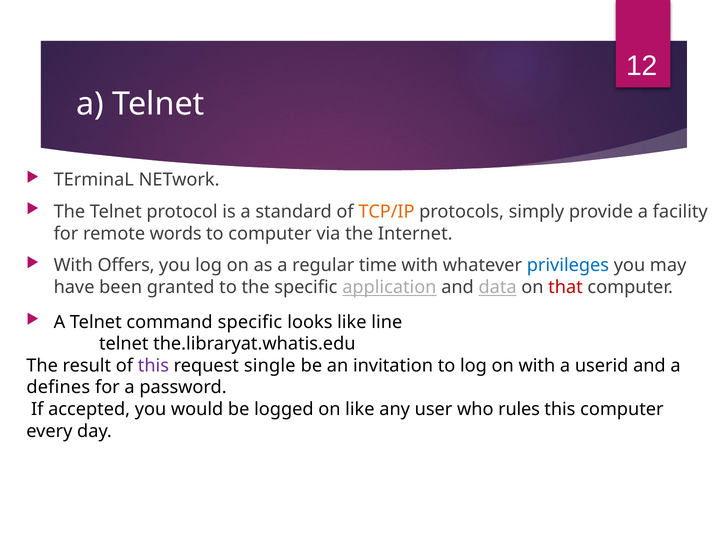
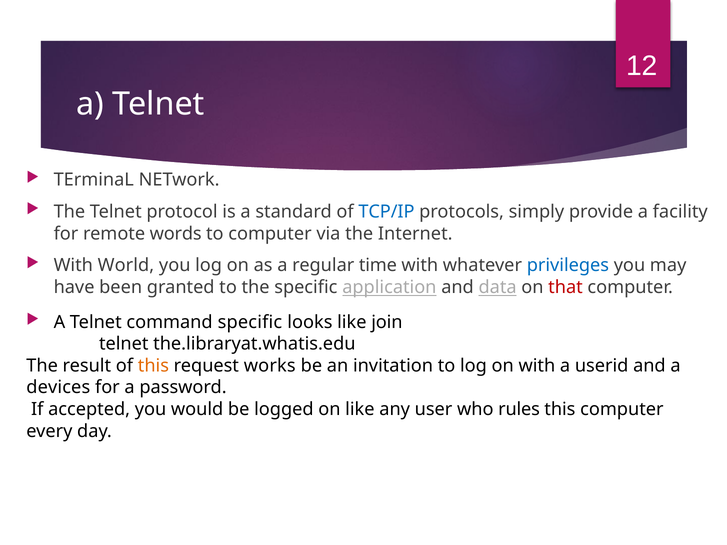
TCP/IP colour: orange -> blue
Offers: Offers -> World
line: line -> join
this at (153, 366) colour: purple -> orange
single: single -> works
defines: defines -> devices
